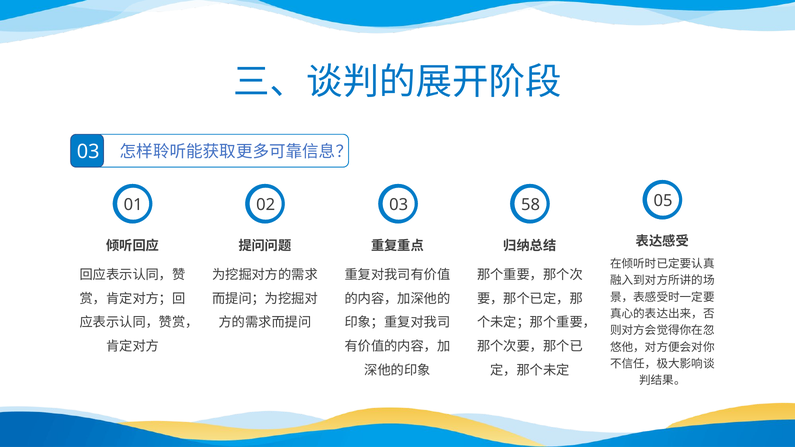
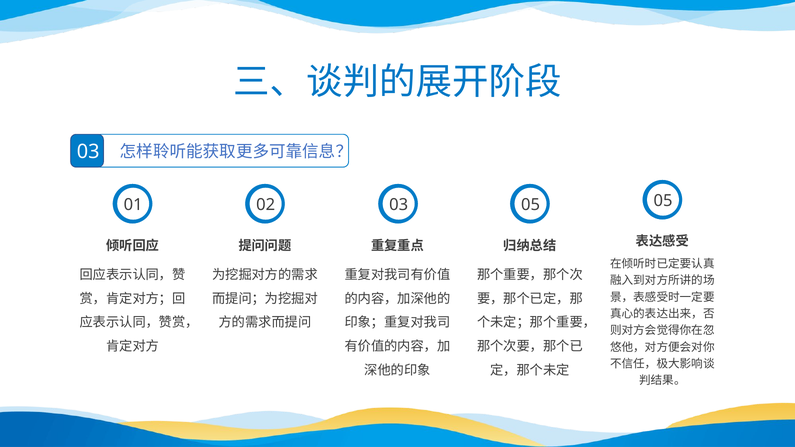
01 58: 58 -> 05
